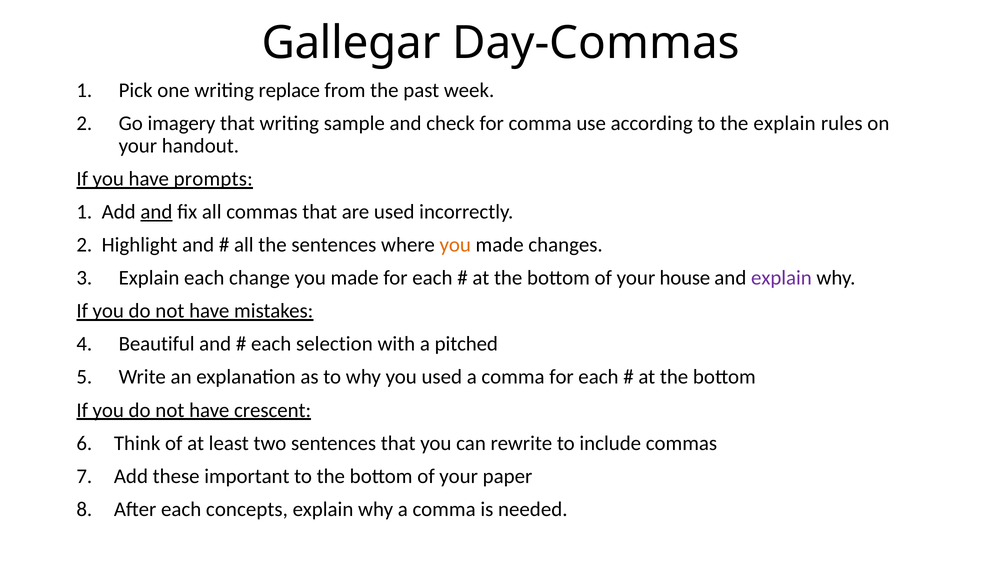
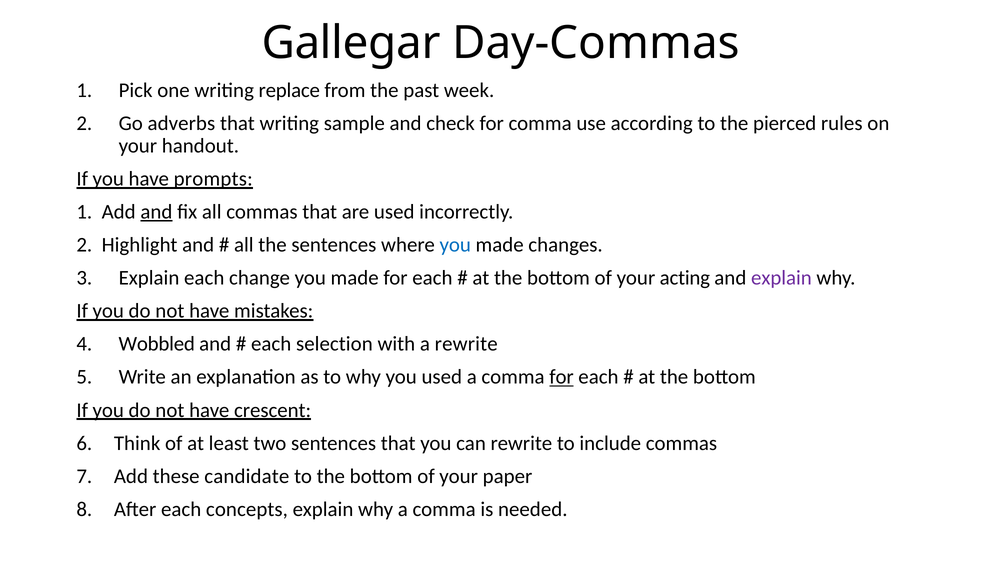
imagery: imagery -> adverbs
the explain: explain -> pierced
you at (455, 245) colour: orange -> blue
house: house -> acting
Beautiful: Beautiful -> Wobbled
a pitched: pitched -> rewrite
for at (562, 377) underline: none -> present
important: important -> candidate
